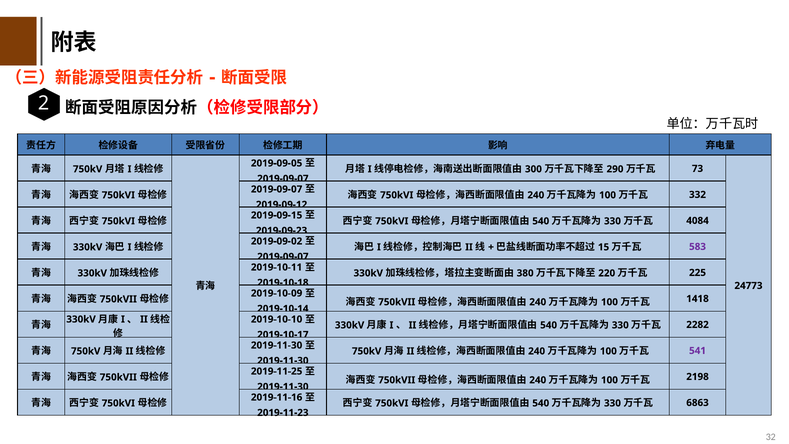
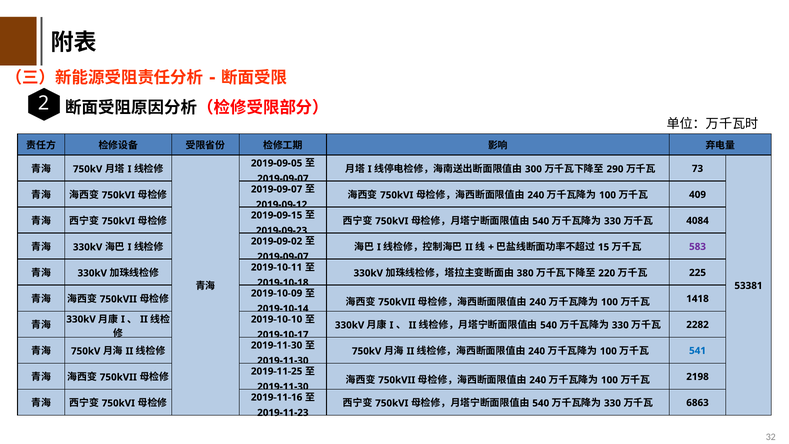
332: 332 -> 409
24773: 24773 -> 53381
541 colour: purple -> blue
